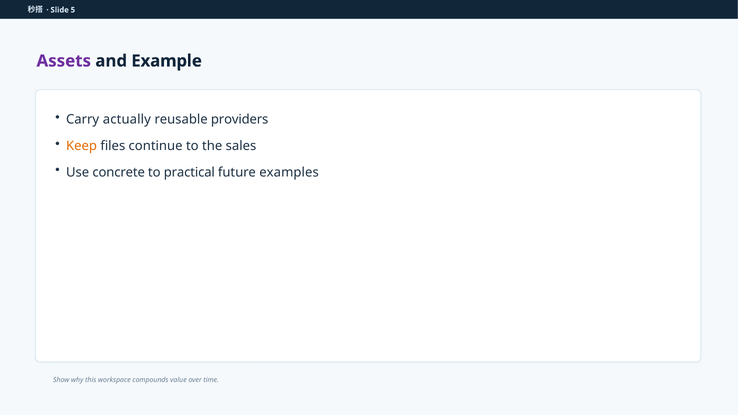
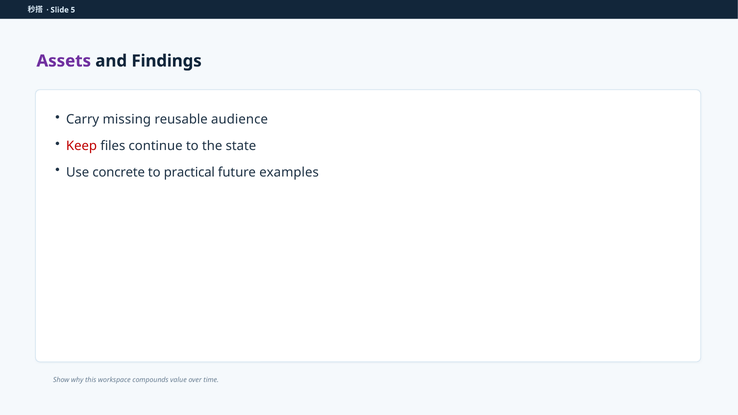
Example: Example -> Findings
actually: actually -> missing
providers: providers -> audience
Keep colour: orange -> red
sales: sales -> state
